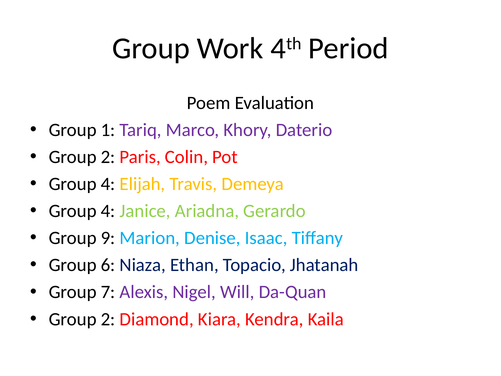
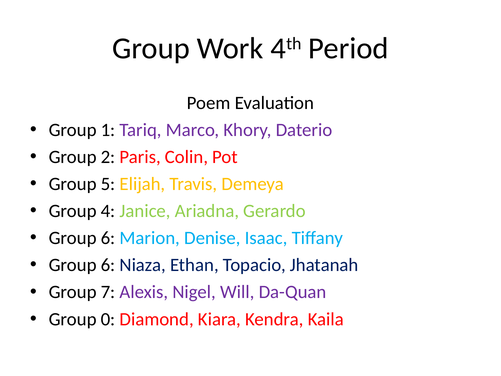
4 at (108, 184): 4 -> 5
9 at (108, 238): 9 -> 6
2 at (108, 319): 2 -> 0
